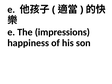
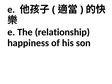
impressions: impressions -> relationship
